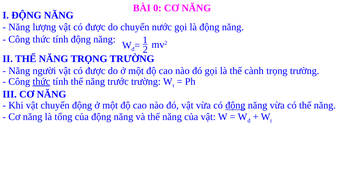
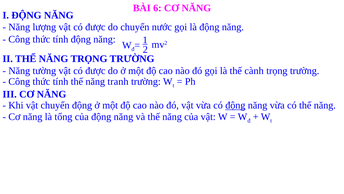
0: 0 -> 6
người: người -> tường
thức at (41, 81) underline: present -> none
trước: trước -> tranh
